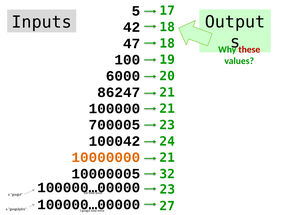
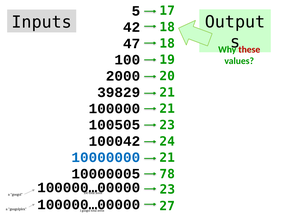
6000: 6000 -> 2000
86247: 86247 -> 39829
700005: 700005 -> 100505
10000000 colour: orange -> blue
32: 32 -> 78
